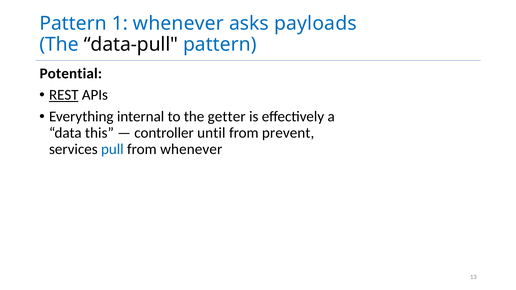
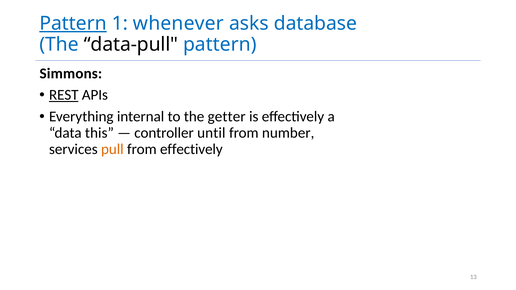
Pattern at (73, 23) underline: none -> present
payloads: payloads -> database
Potential: Potential -> Simmons
prevent: prevent -> number
pull colour: blue -> orange
from whenever: whenever -> effectively
